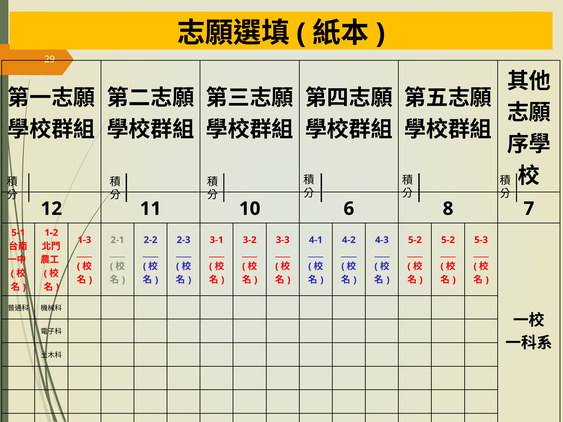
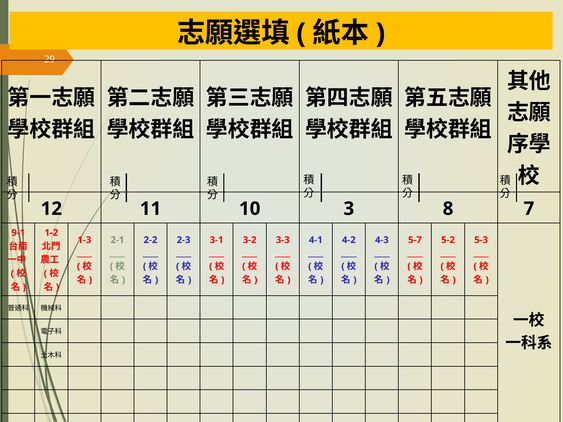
6: 6 -> 3
5-1: 5-1 -> 9-1
5-2 at (415, 240): 5-2 -> 5-7
